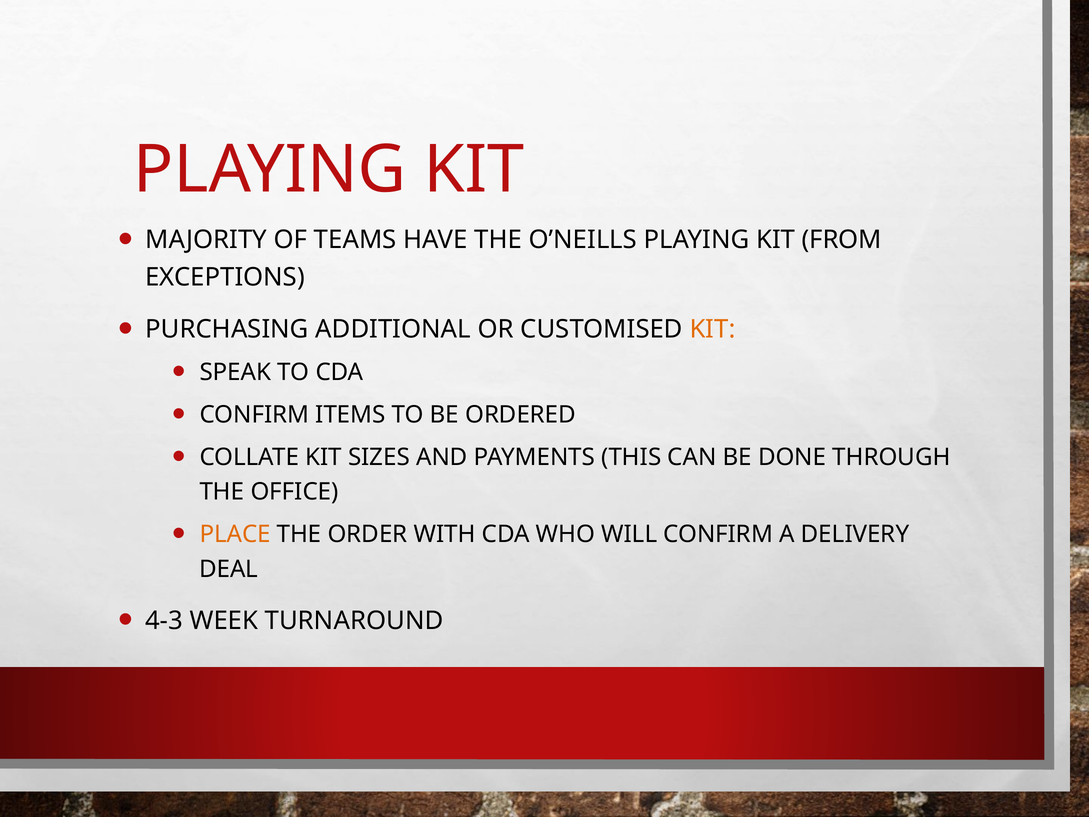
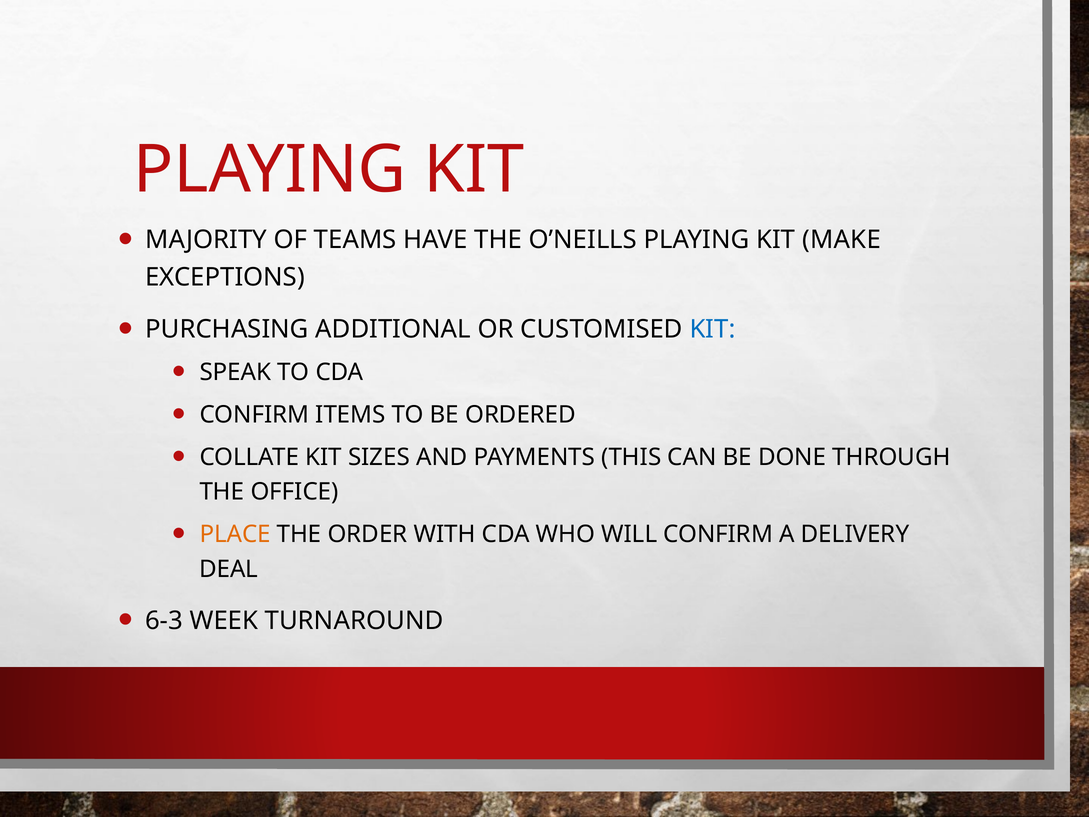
FROM: FROM -> MAKE
KIT at (712, 329) colour: orange -> blue
4-3: 4-3 -> 6-3
